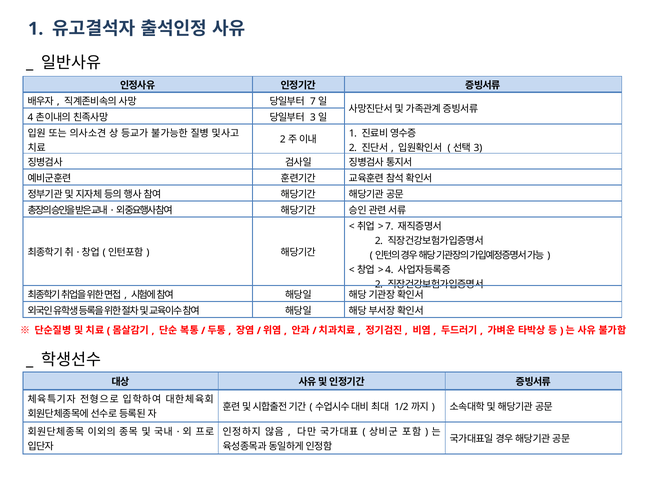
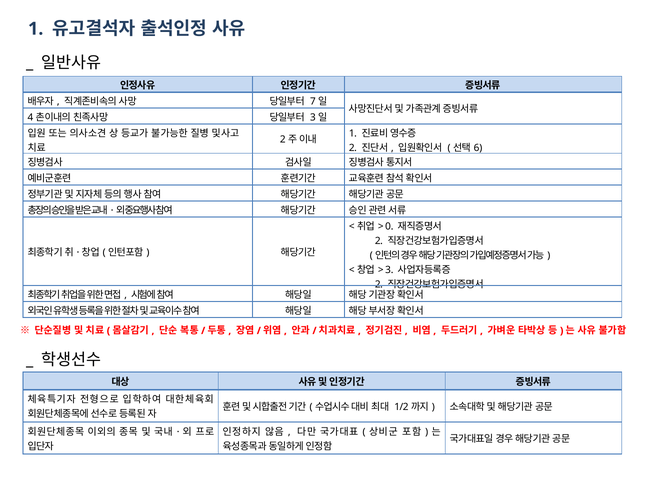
3 at (478, 148): 3 -> 6
7 at (389, 226): 7 -> 0
4 at (389, 270): 4 -> 3
